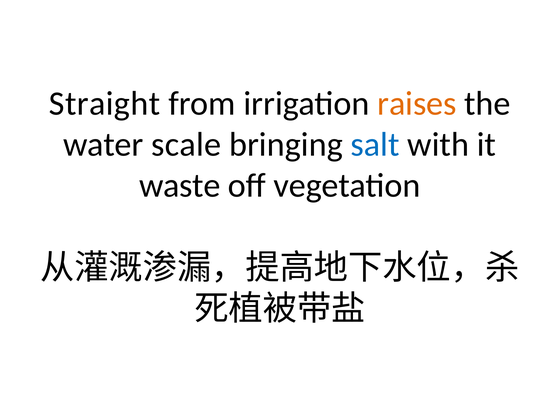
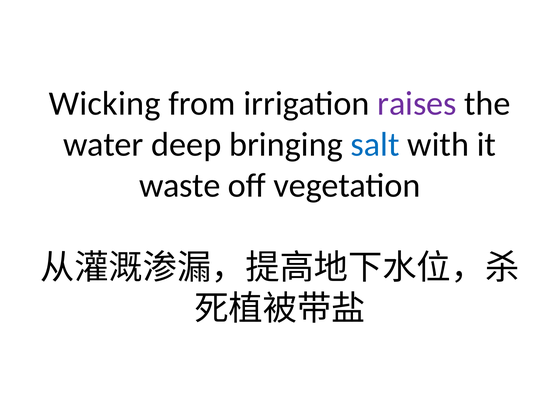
Straight: Straight -> Wicking
raises colour: orange -> purple
scale: scale -> deep
